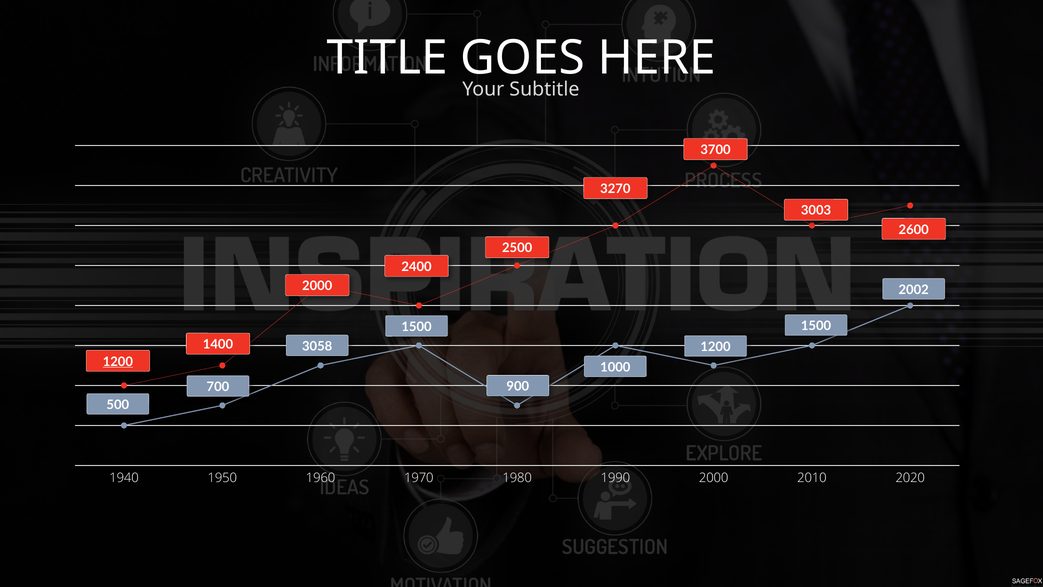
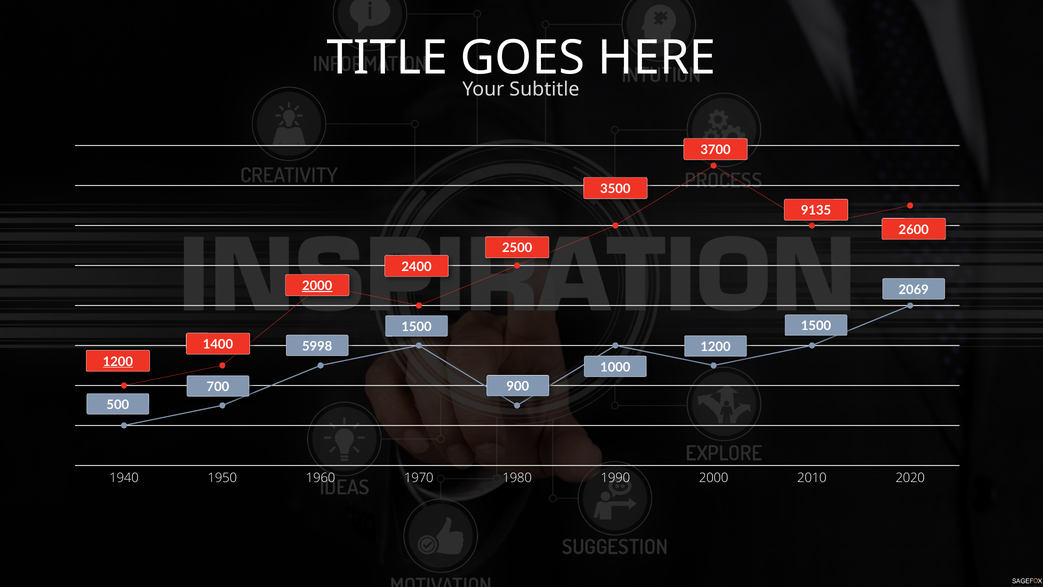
3270: 3270 -> 3500
3003: 3003 -> 9135
2000 at (317, 286) underline: none -> present
2002: 2002 -> 2069
3058: 3058 -> 5998
